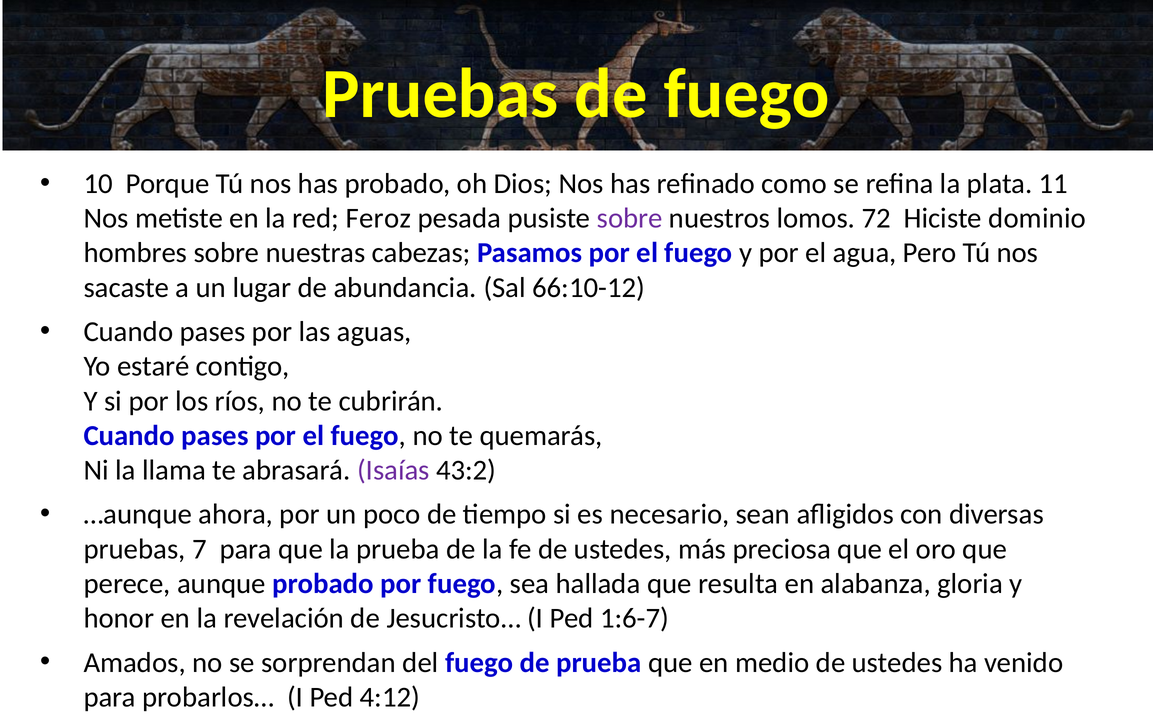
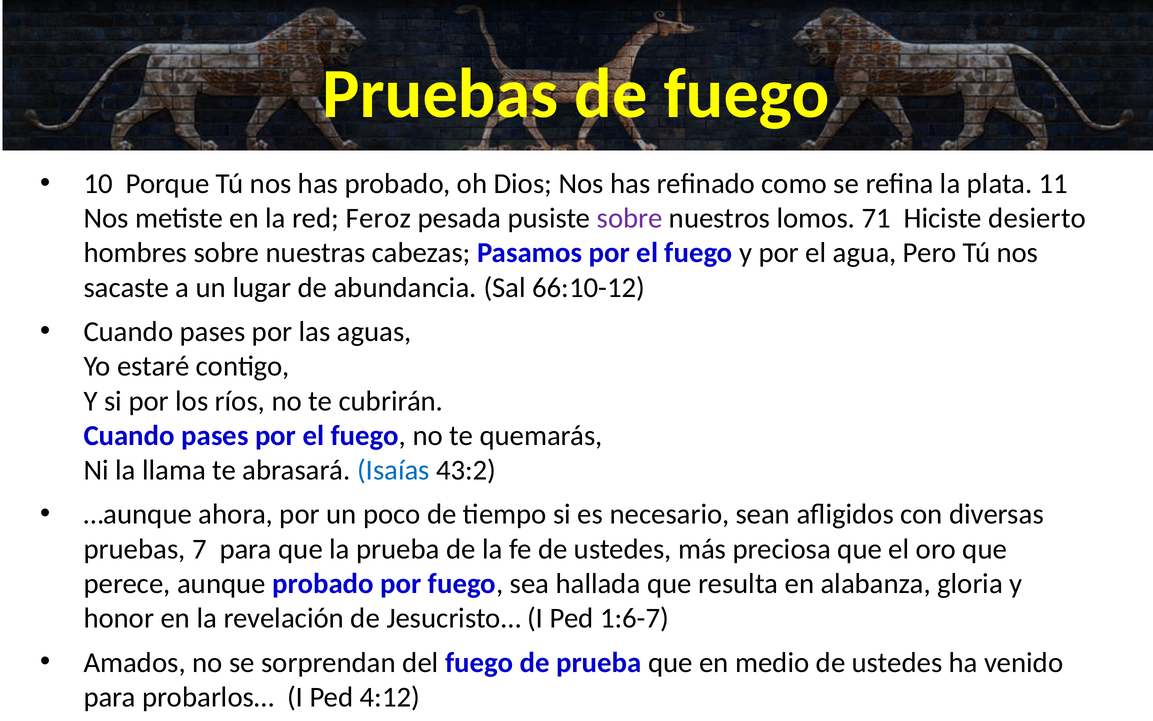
72: 72 -> 71
dominio: dominio -> desierto
Isaías colour: purple -> blue
